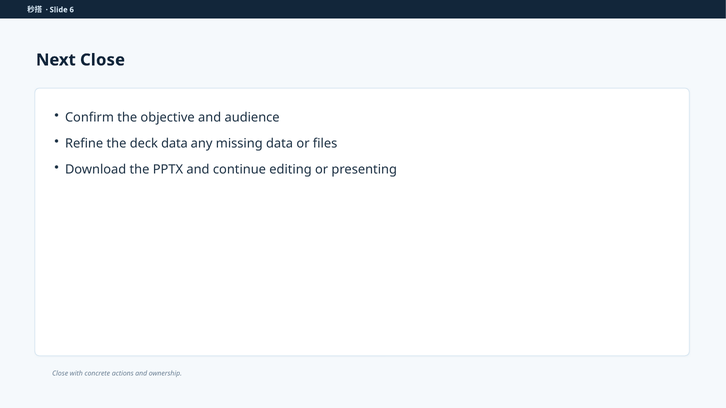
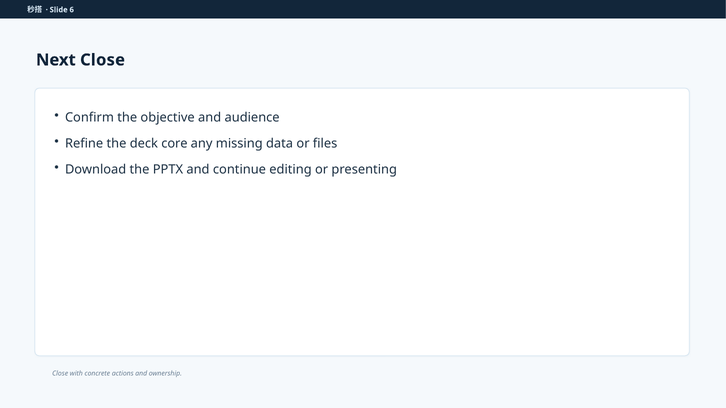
deck data: data -> core
